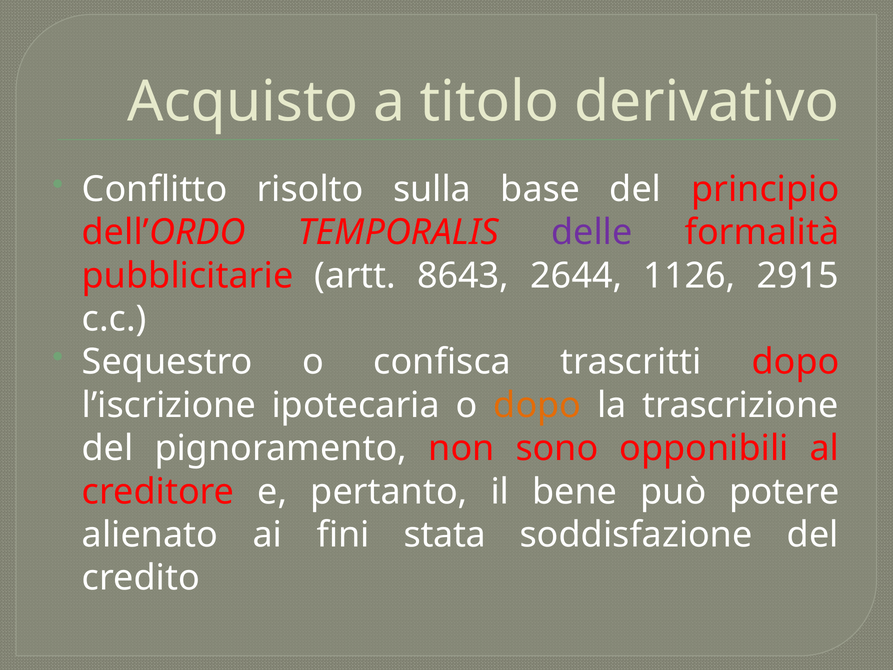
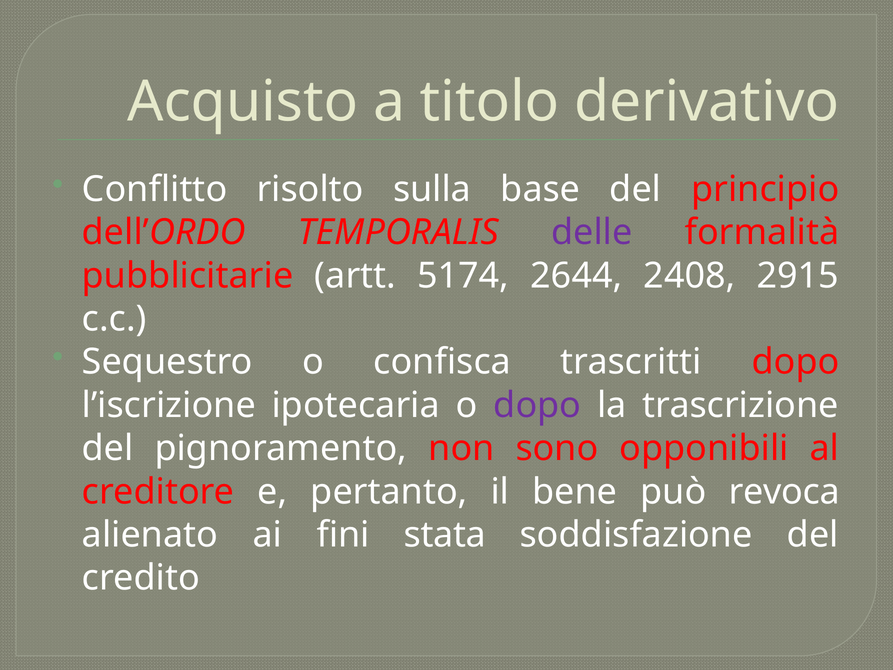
8643: 8643 -> 5174
1126: 1126 -> 2408
dopo at (537, 405) colour: orange -> purple
potere: potere -> revoca
